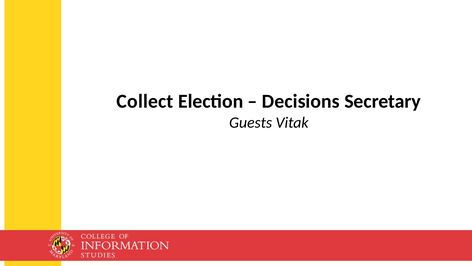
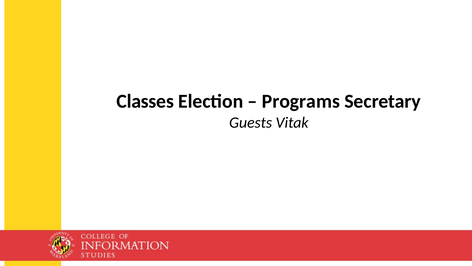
Collect: Collect -> Classes
Decisions: Decisions -> Programs
